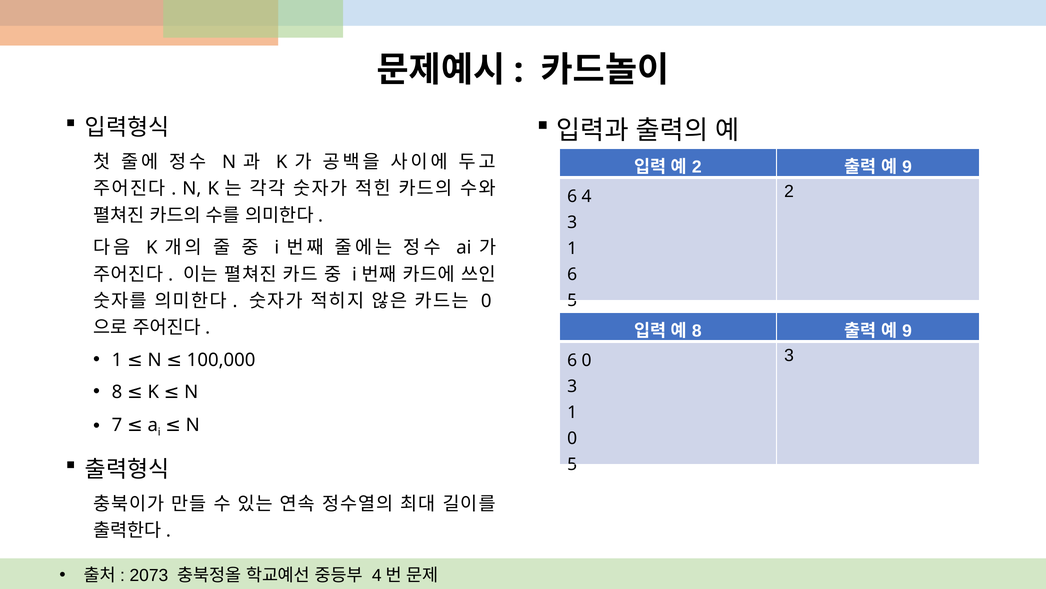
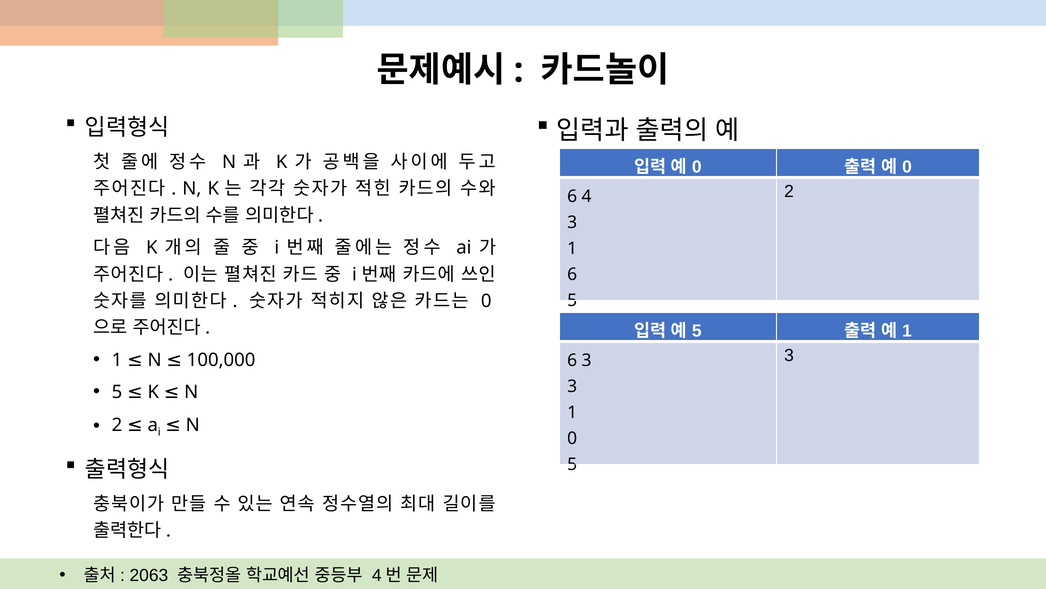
2 at (697, 167): 2 -> 0
9 at (907, 167): 9 -> 0
8 at (697, 331): 8 -> 5
9 at (907, 331): 9 -> 1
6 0: 0 -> 3
8 at (117, 392): 8 -> 5
7 at (117, 424): 7 -> 2
2073: 2073 -> 2063
